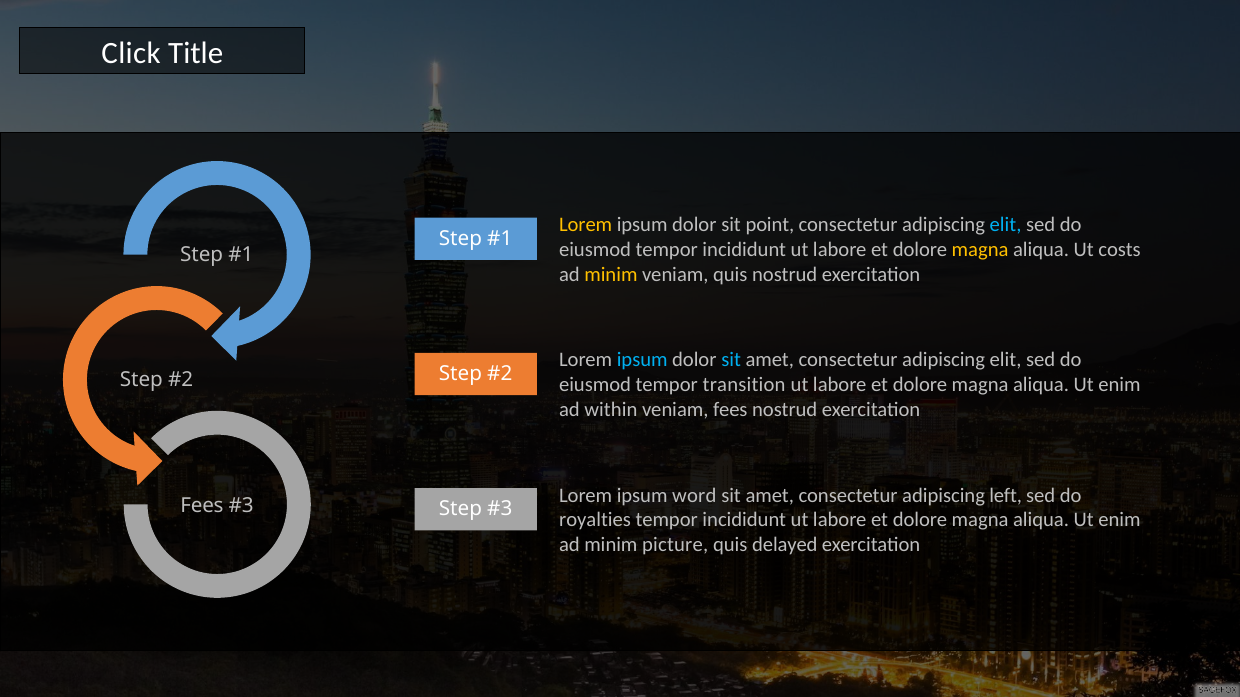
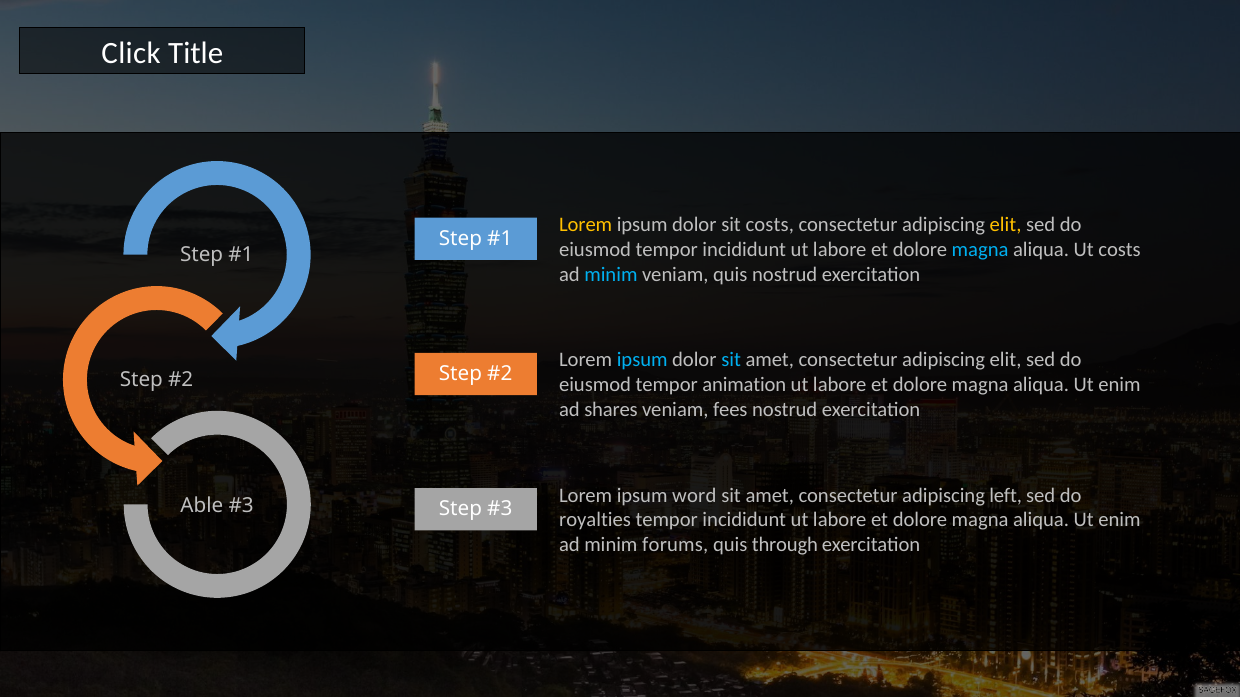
sit point: point -> costs
elit at (1006, 225) colour: light blue -> yellow
magna at (980, 250) colour: yellow -> light blue
minim at (611, 275) colour: yellow -> light blue
transition: transition -> animation
within: within -> shares
Fees at (202, 506): Fees -> Able
picture: picture -> forums
delayed: delayed -> through
